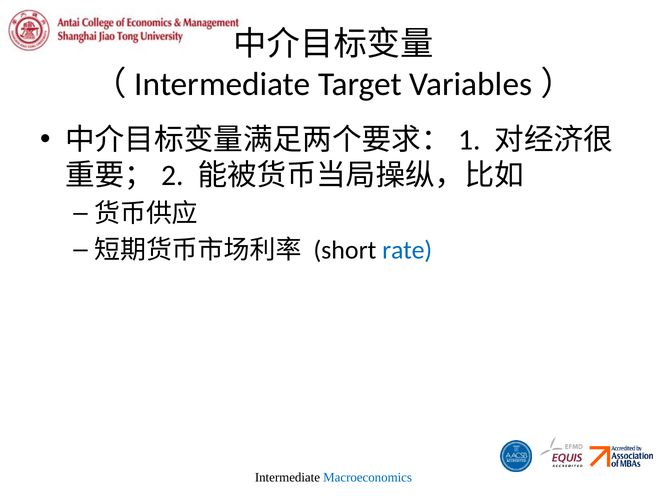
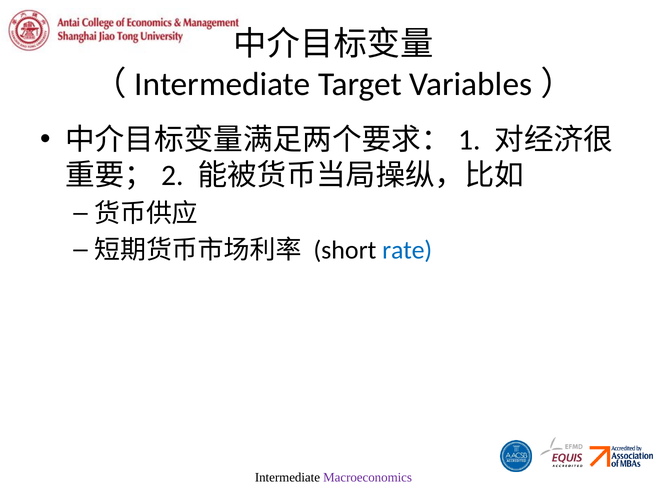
Macroeconomics colour: blue -> purple
